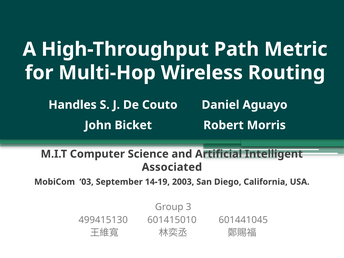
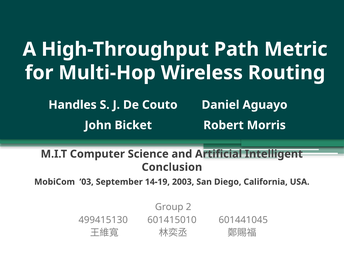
Associated: Associated -> Conclusion
3: 3 -> 2
